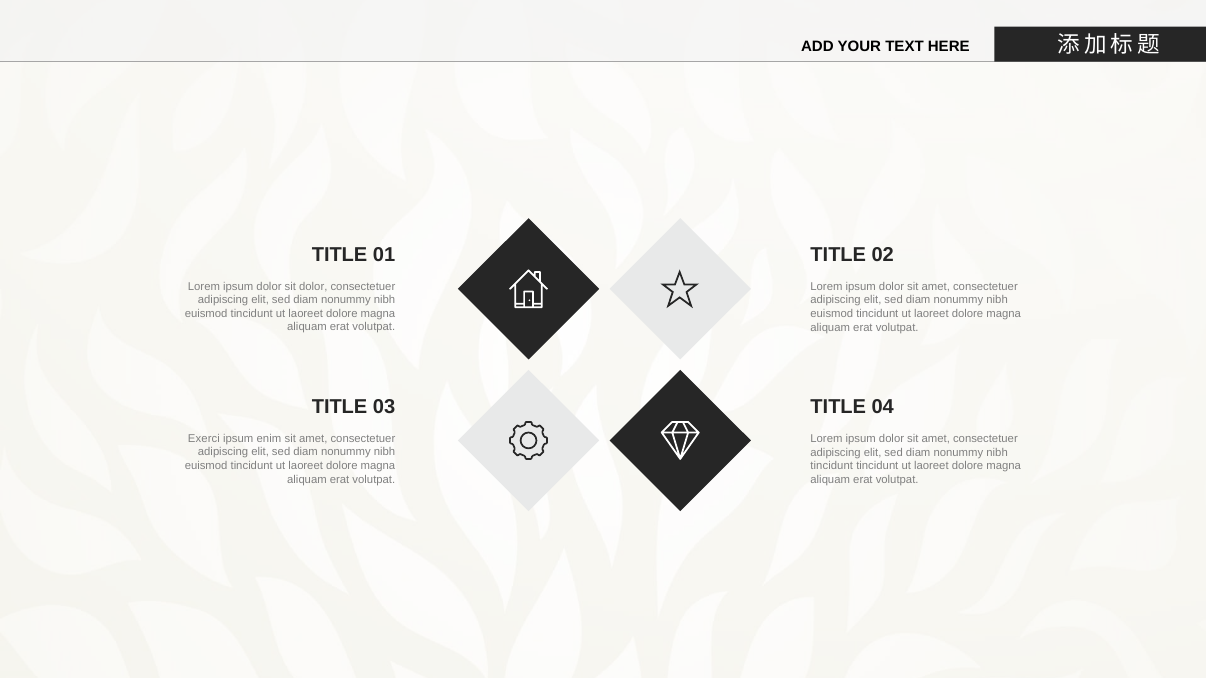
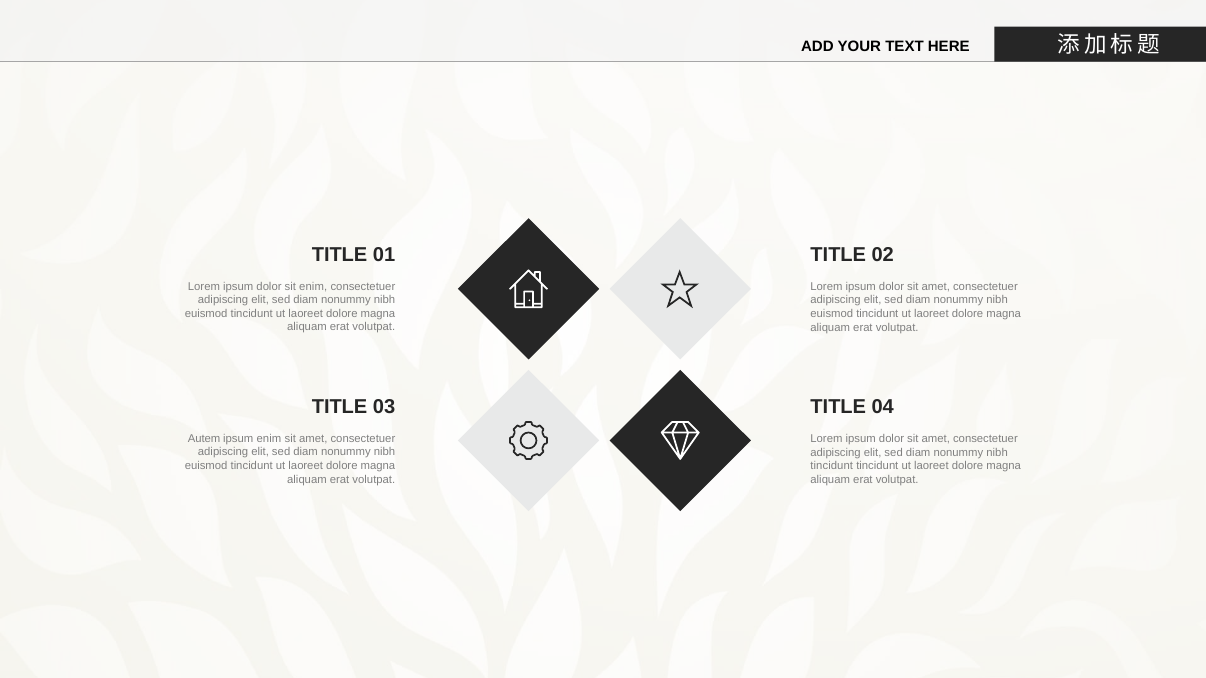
sit dolor: dolor -> enim
Exerci: Exerci -> Autem
